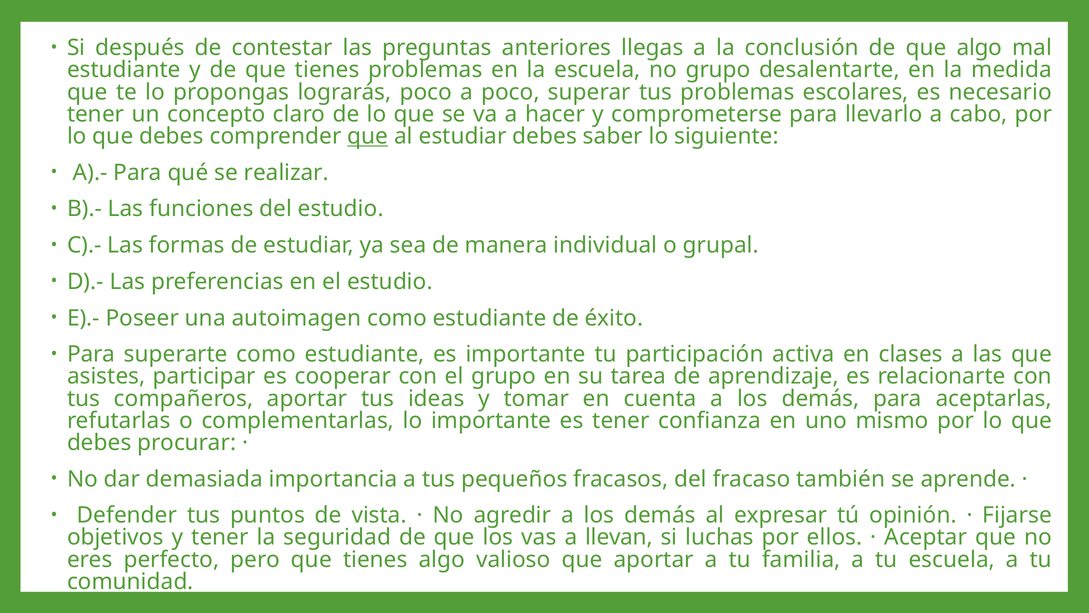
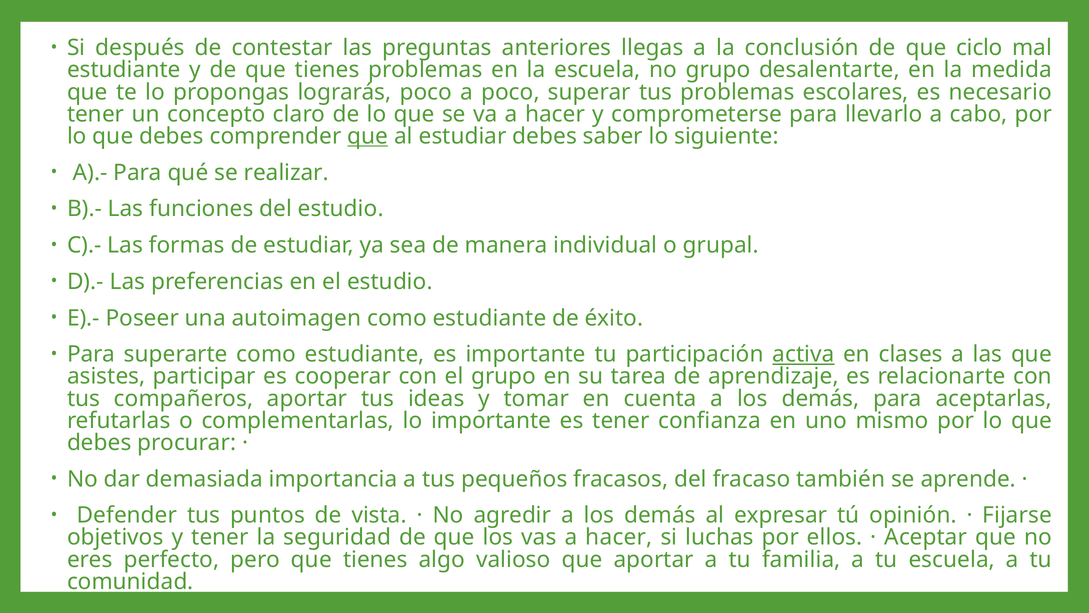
que algo: algo -> ciclo
activa underline: none -> present
vas a llevan: llevan -> hacer
